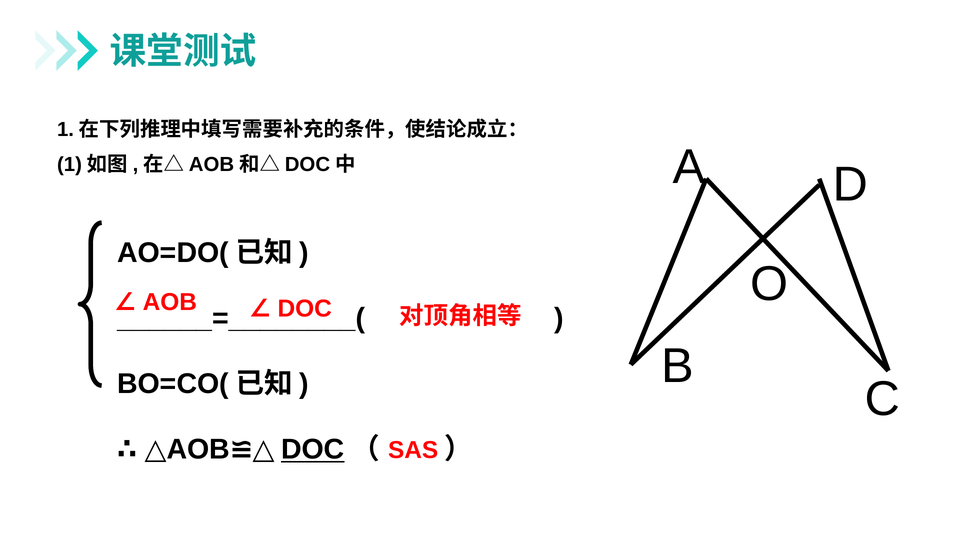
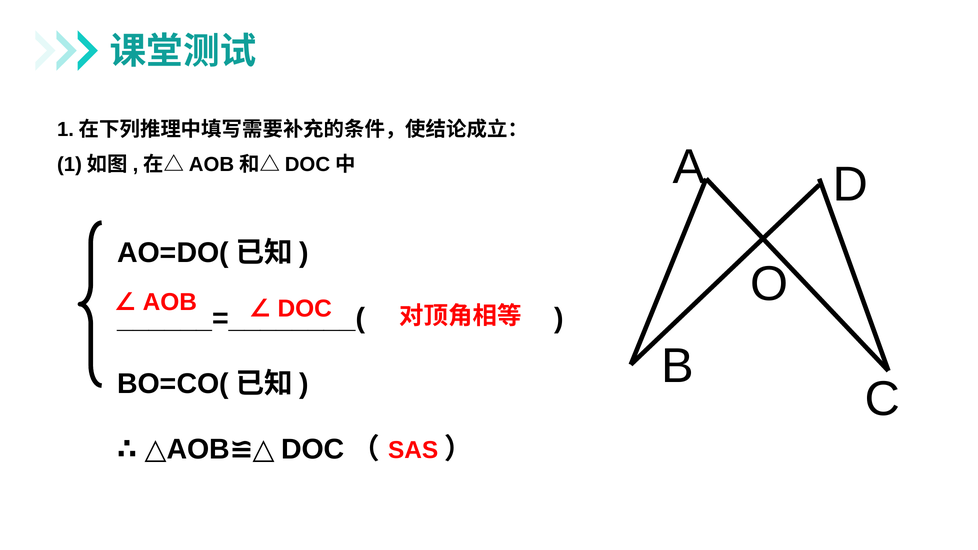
DOC at (313, 450) underline: present -> none
